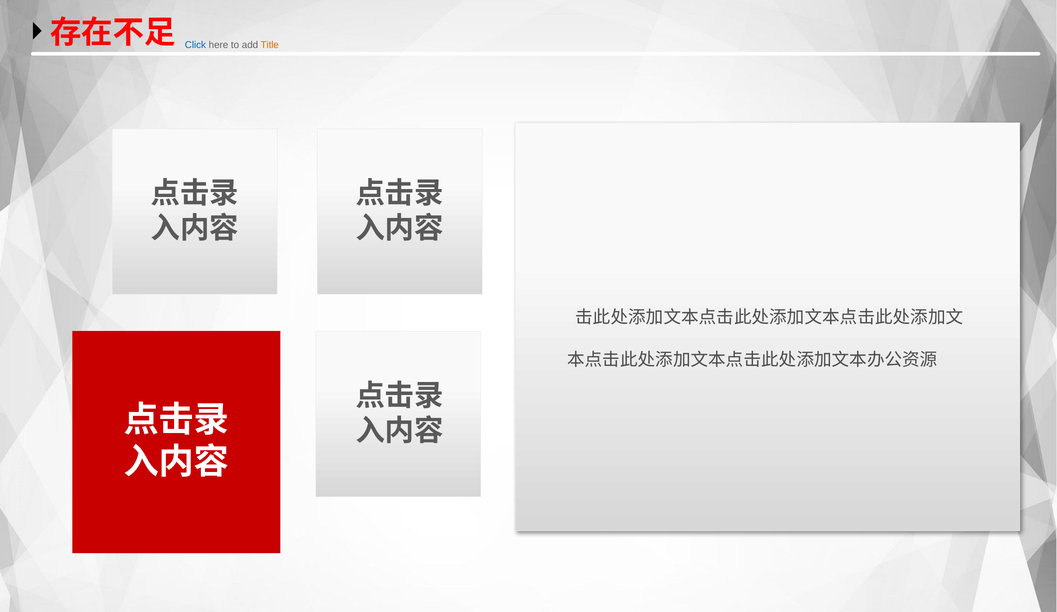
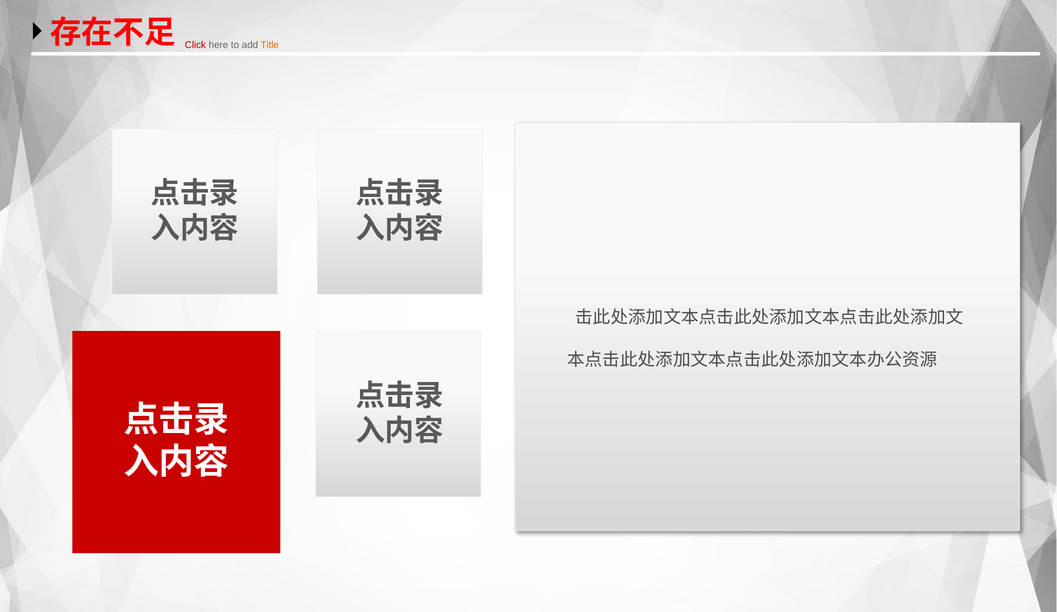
Click colour: blue -> red
